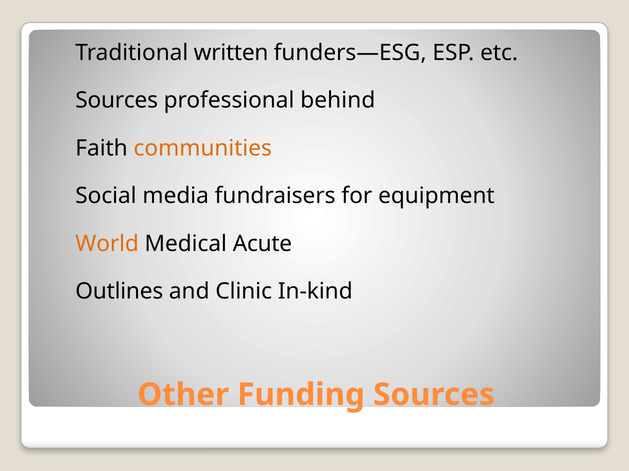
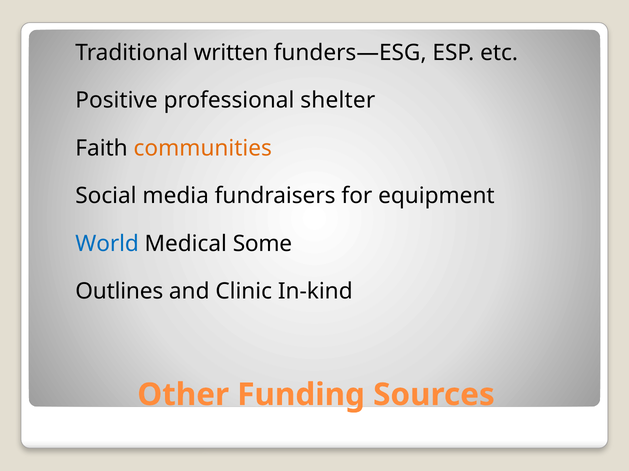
Sources at (117, 101): Sources -> Positive
behind: behind -> shelter
World colour: orange -> blue
Acute: Acute -> Some
